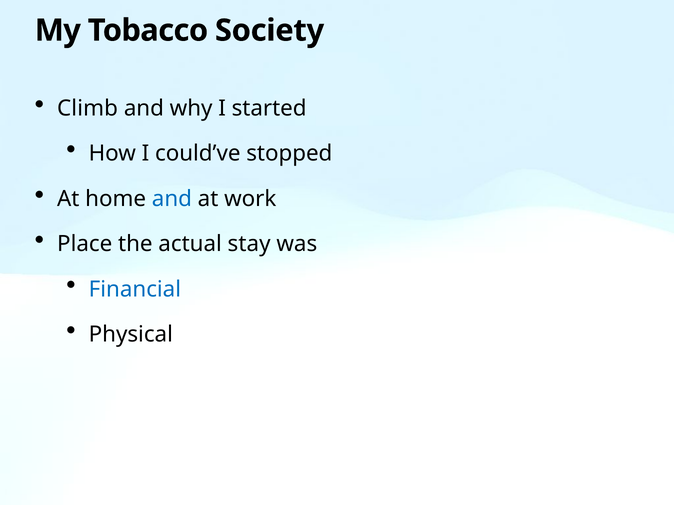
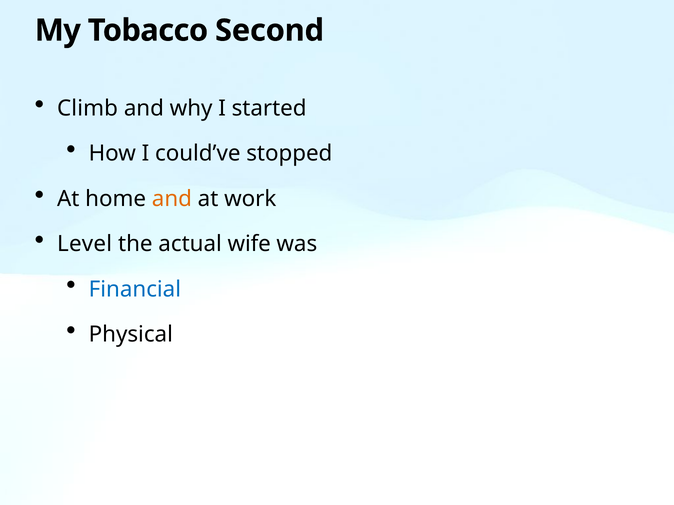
Society: Society -> Second
and at (172, 199) colour: blue -> orange
Place: Place -> Level
stay: stay -> wife
